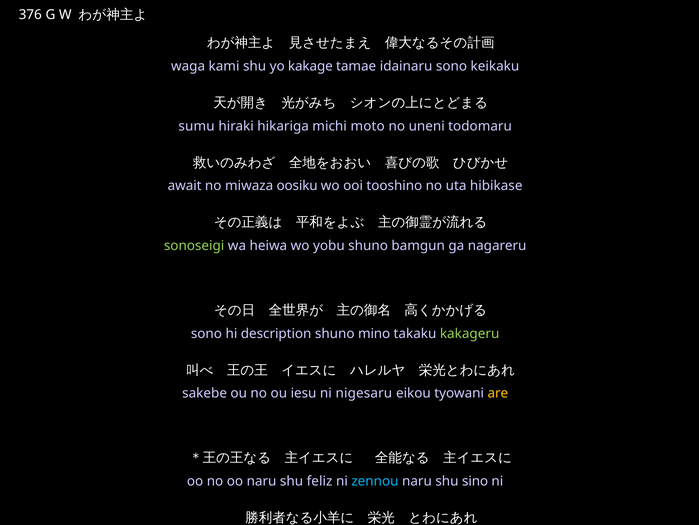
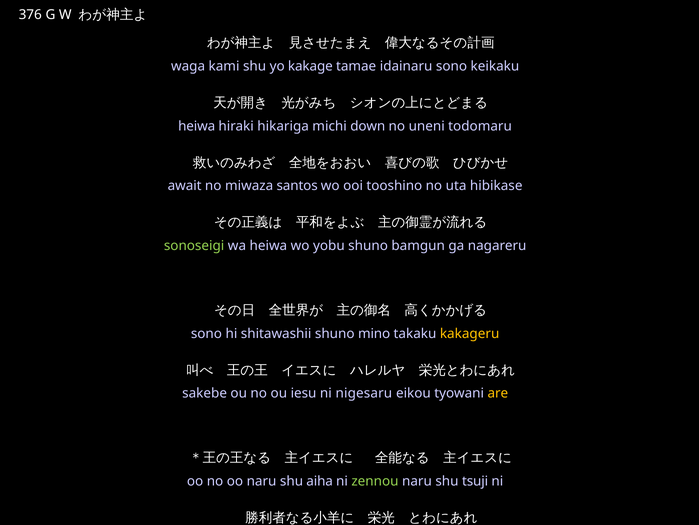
sumu at (197, 126): sumu -> heiwa
moto: moto -> down
oosiku: oosiku -> santos
description: description -> shitawashii
kakageru colour: light green -> yellow
feliz: feliz -> aiha
zennou colour: light blue -> light green
sino: sino -> tsuji
